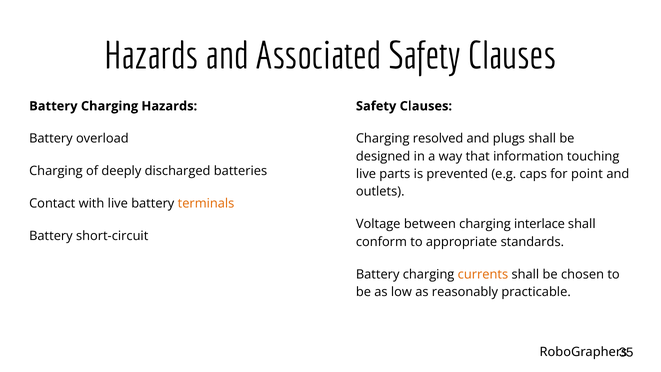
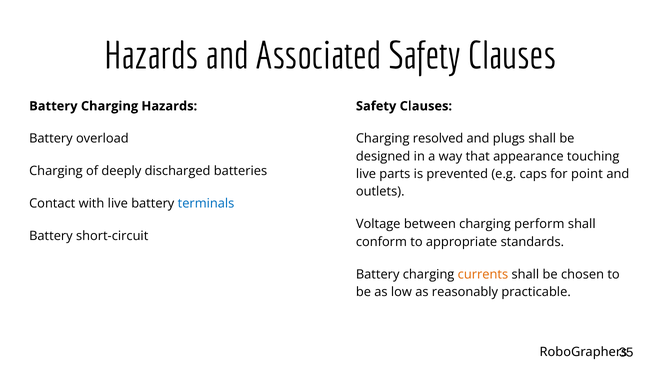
information: information -> appearance
terminals colour: orange -> blue
interlace: interlace -> perform
